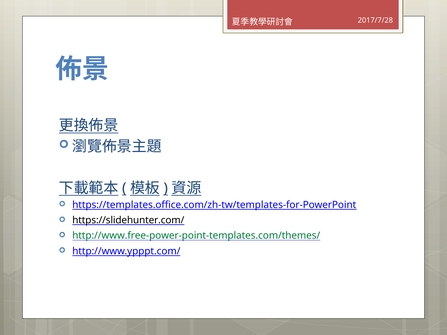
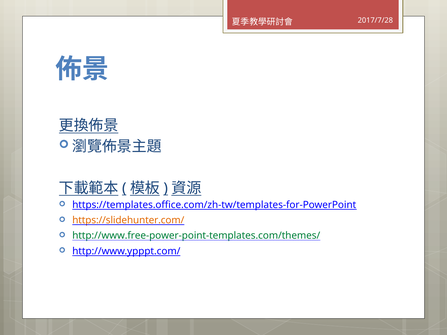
https://slidehunter.com/ colour: black -> orange
